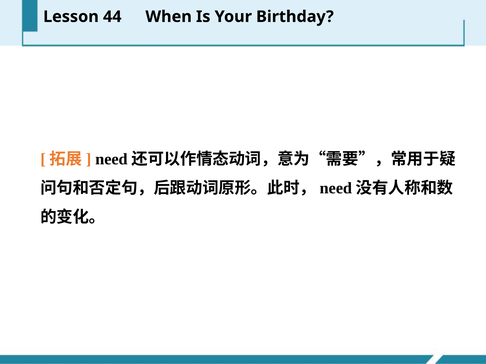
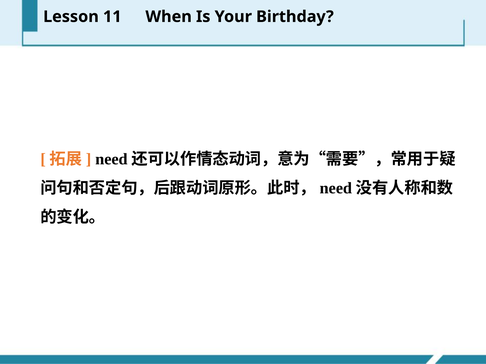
44: 44 -> 11
